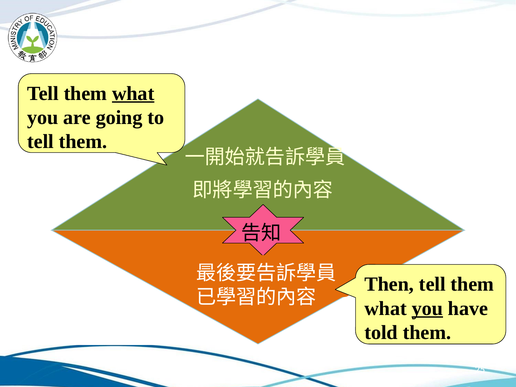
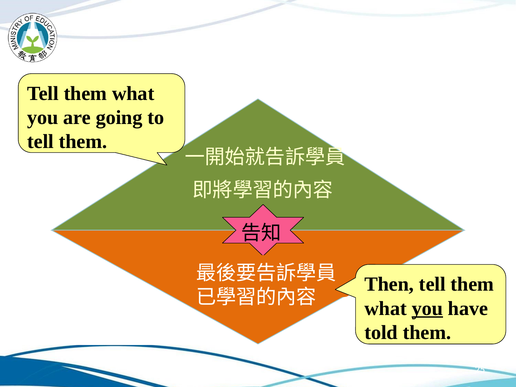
what at (133, 93) underline: present -> none
